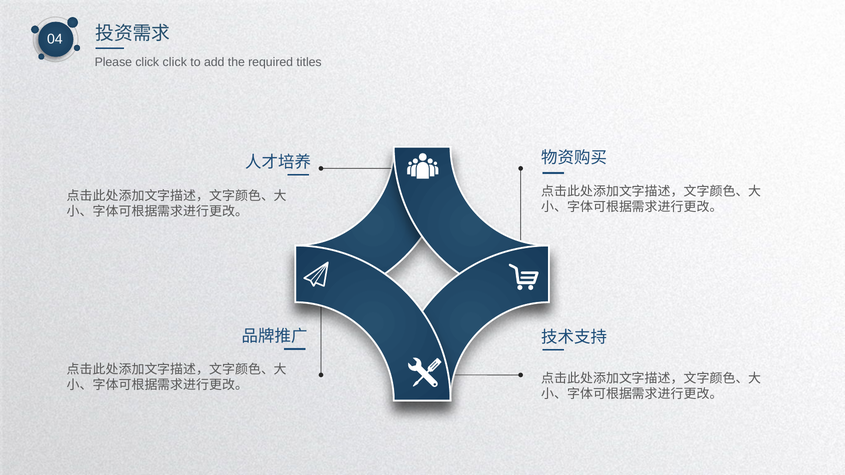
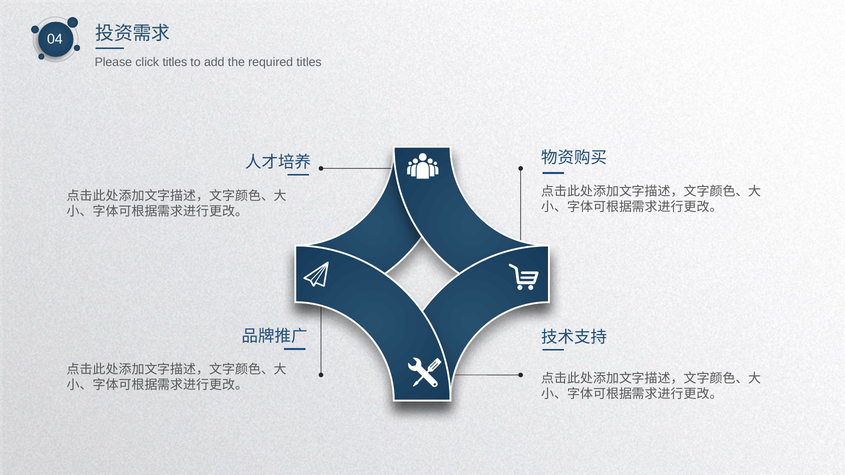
click click: click -> titles
